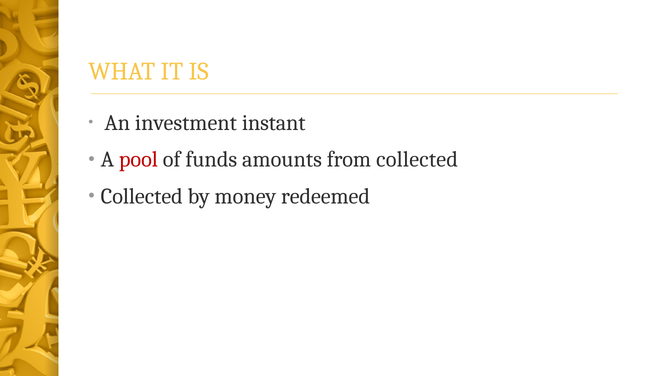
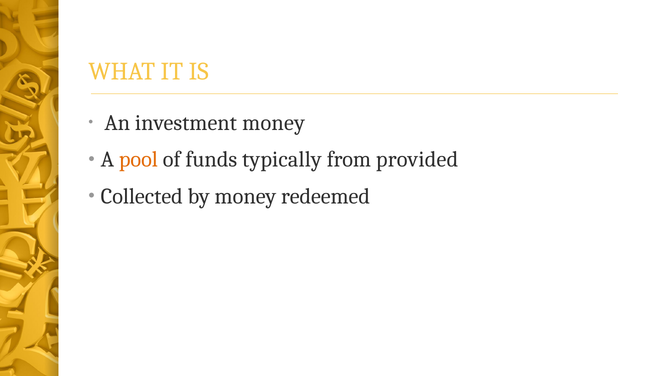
investment instant: instant -> money
pool colour: red -> orange
amounts: amounts -> typically
from collected: collected -> provided
